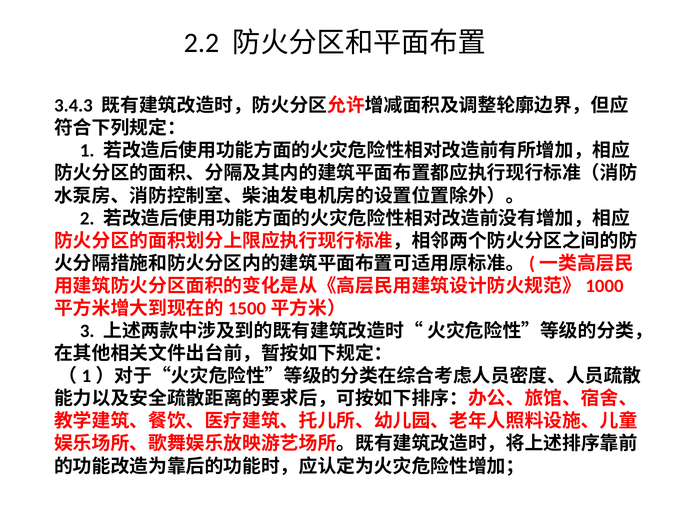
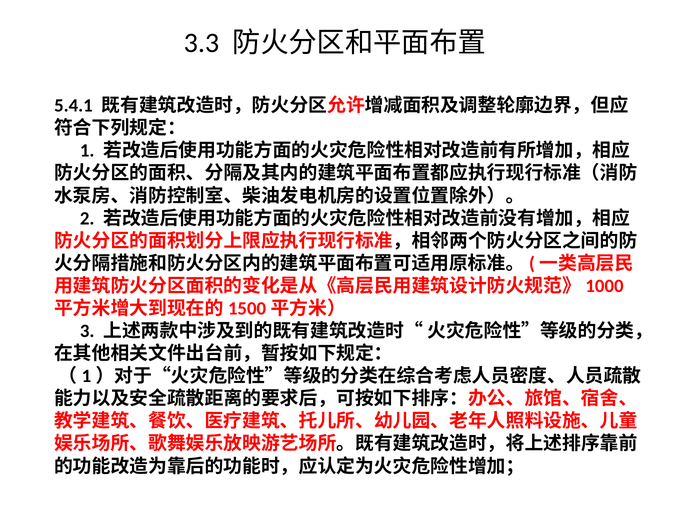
2.2: 2.2 -> 3.3
3.4.3: 3.4.3 -> 5.4.1
